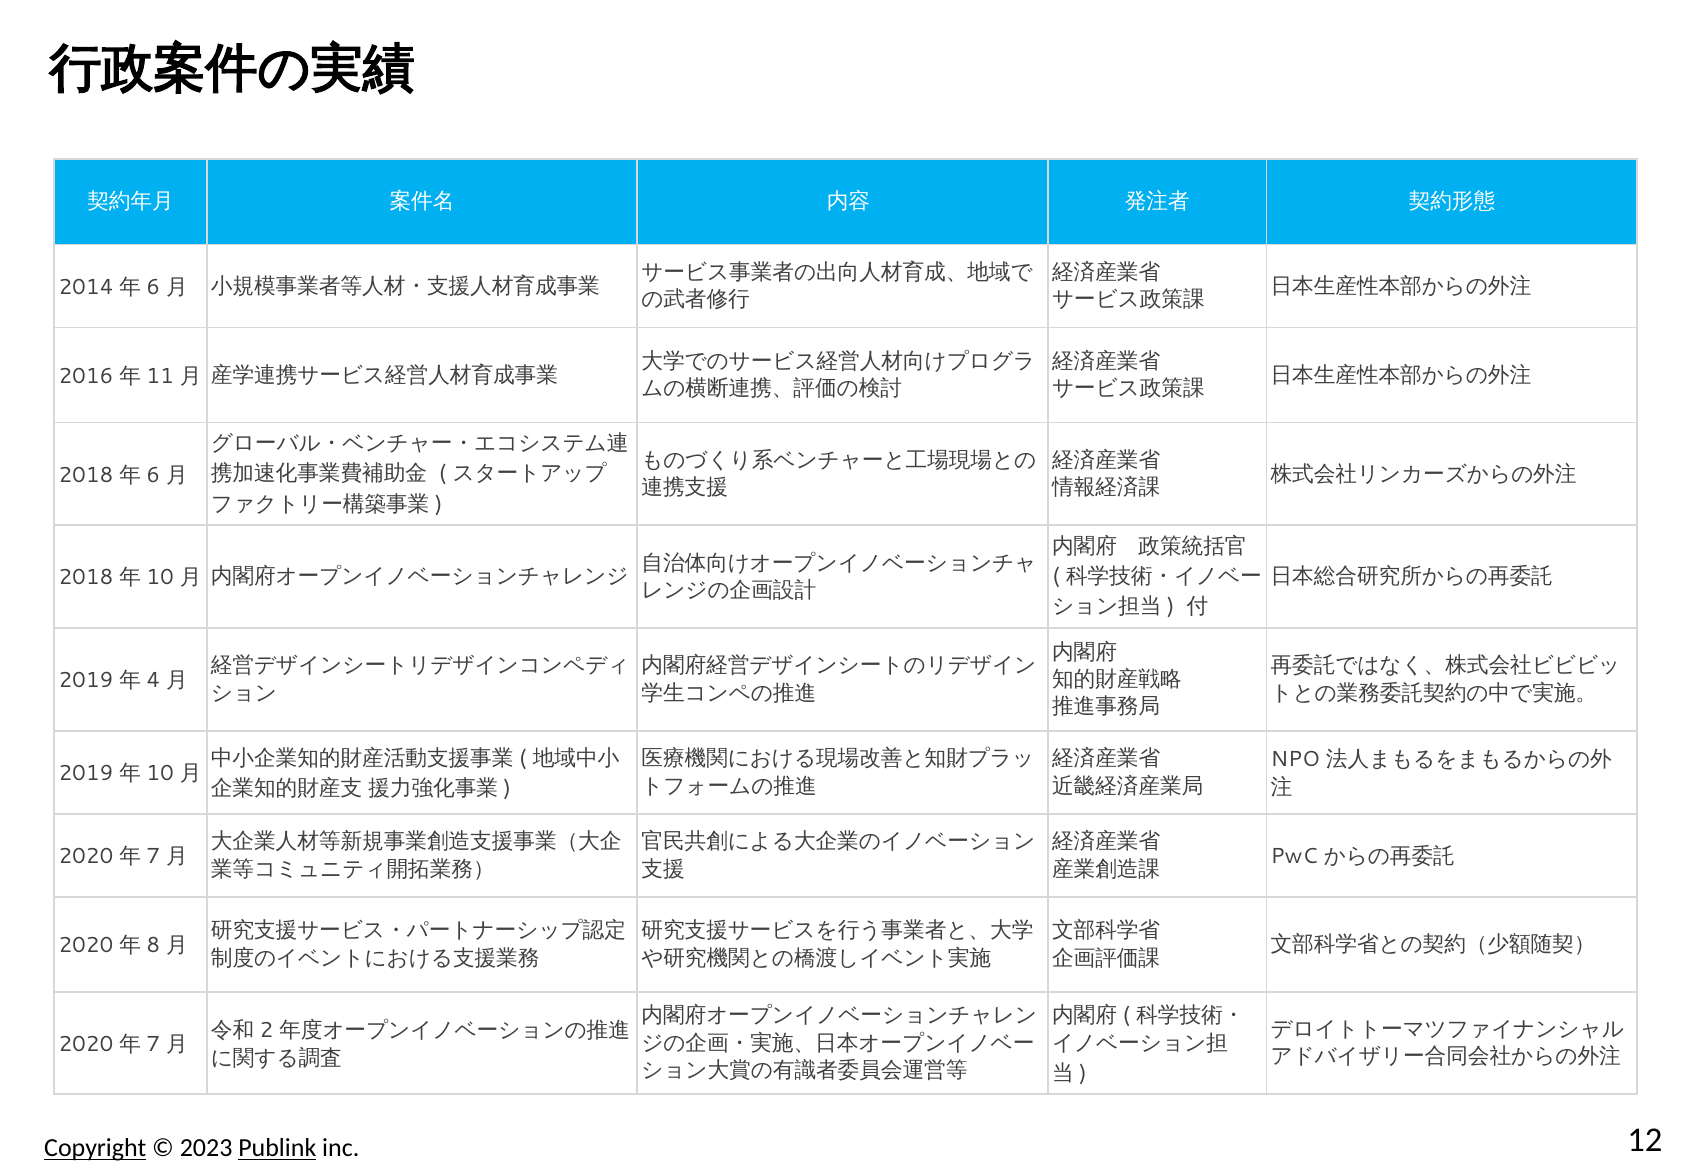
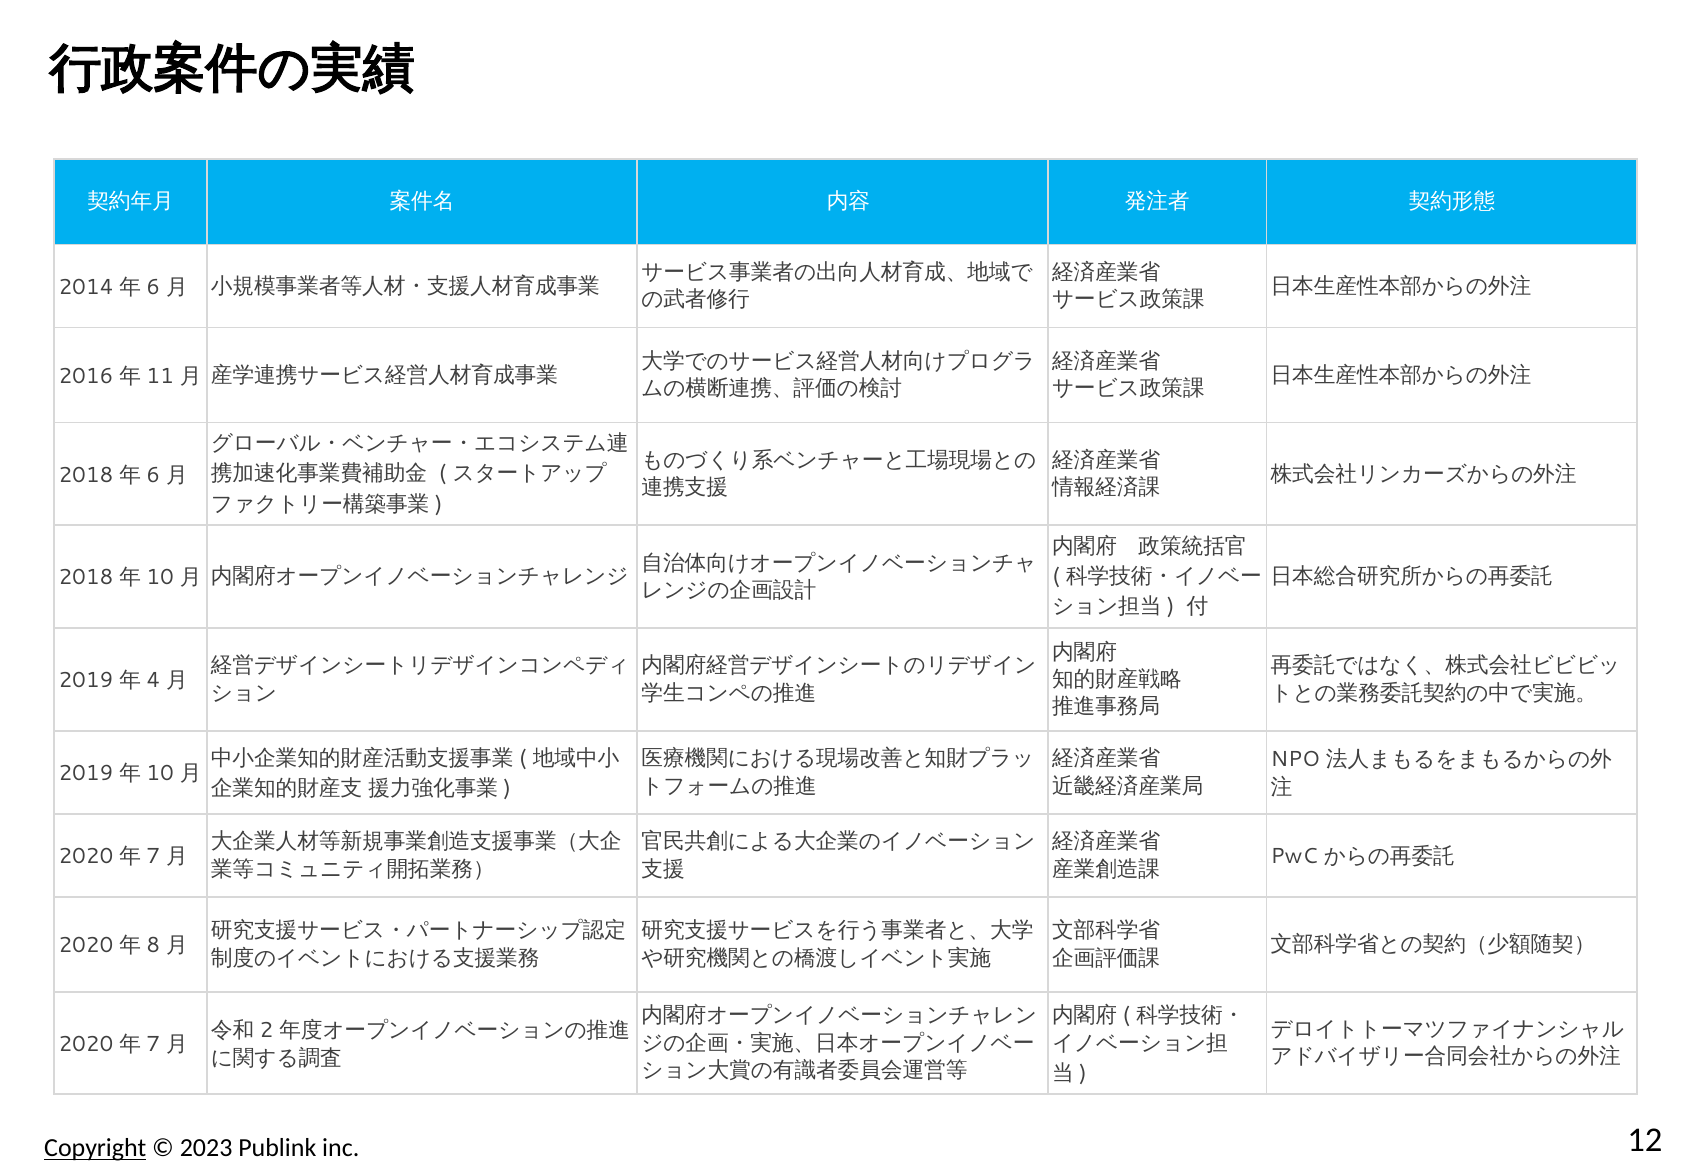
Publink underline: present -> none
